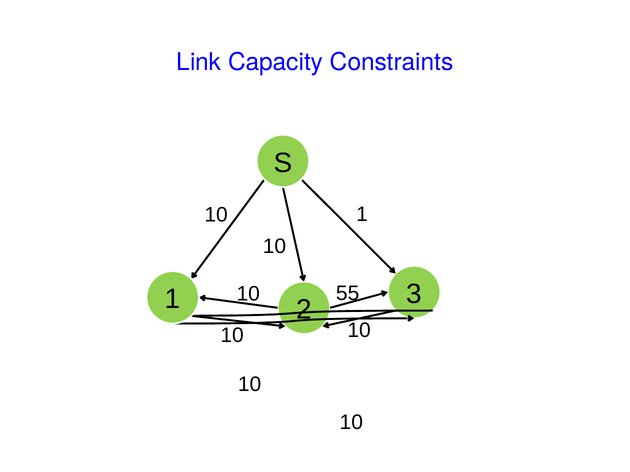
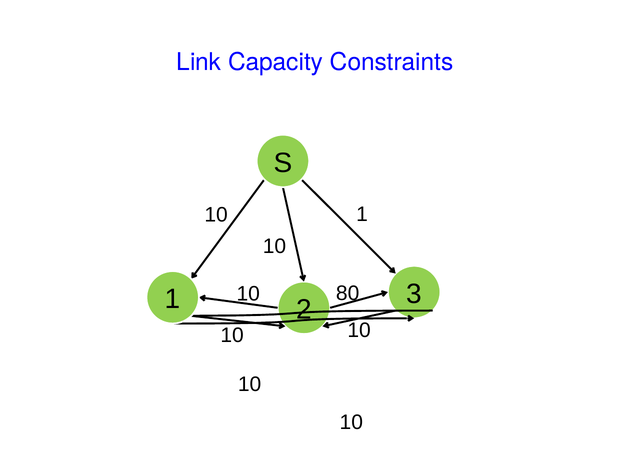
55: 55 -> 80
